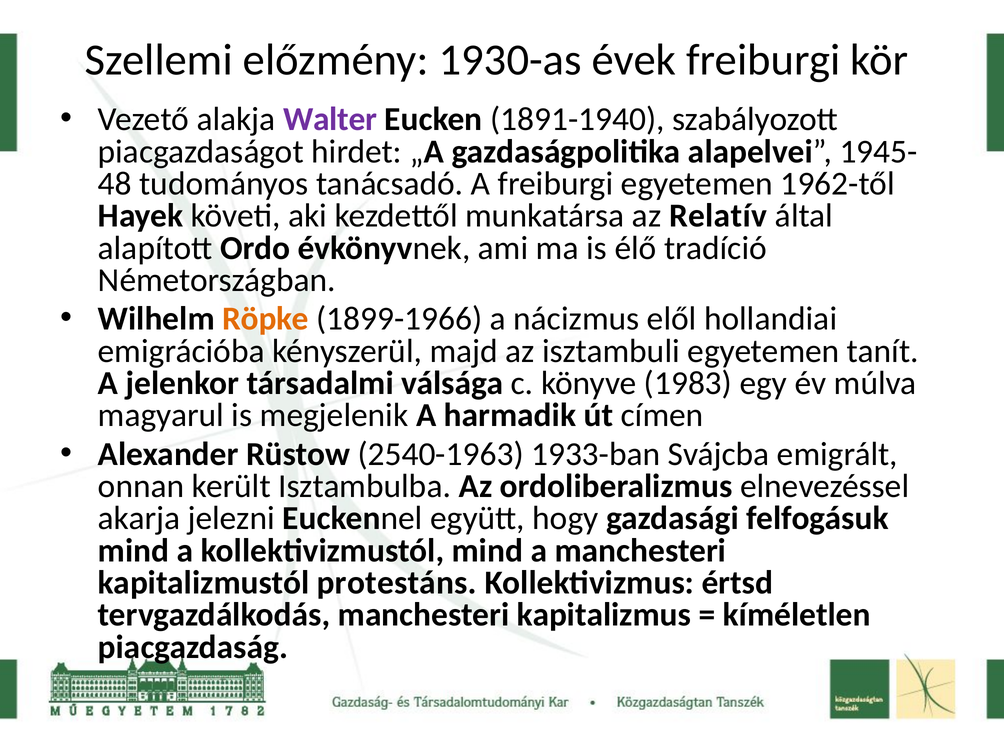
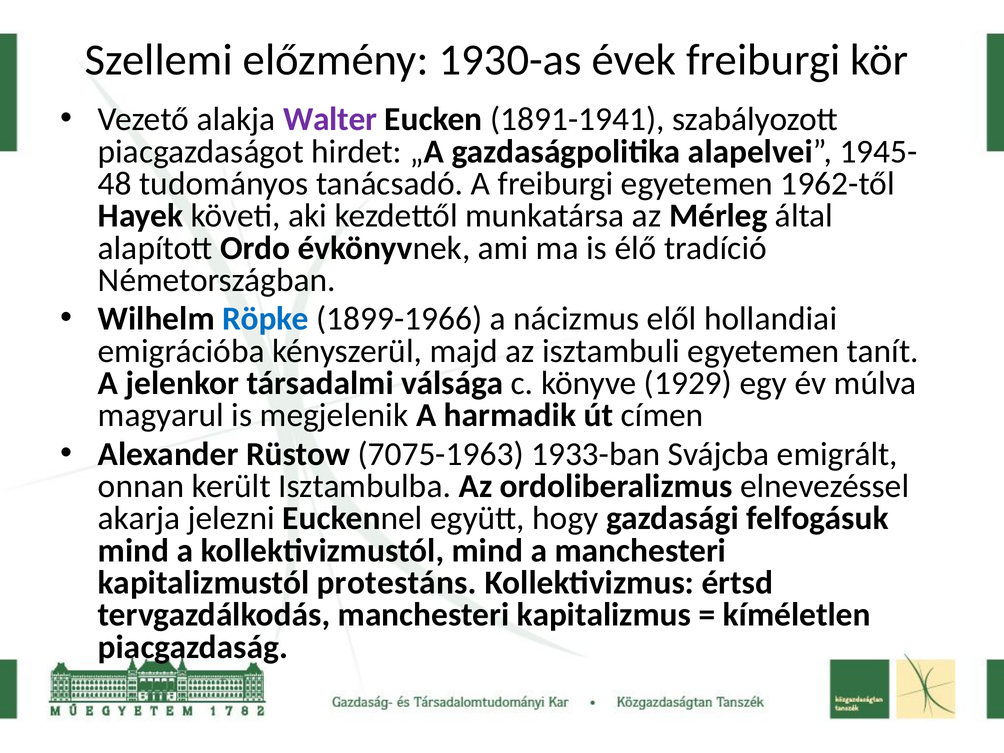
1891-1940: 1891-1940 -> 1891-1941
Relatív: Relatív -> Mérleg
Röpke colour: orange -> blue
1983: 1983 -> 1929
2540-1963: 2540-1963 -> 7075-1963
